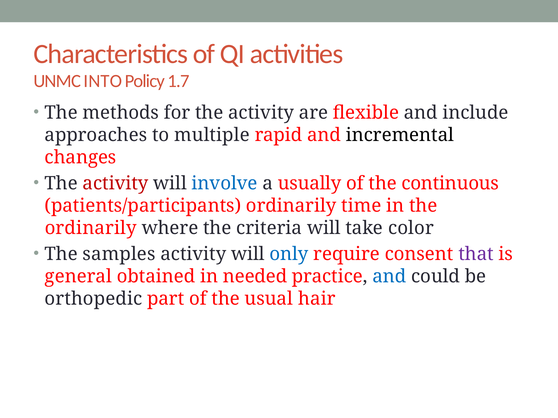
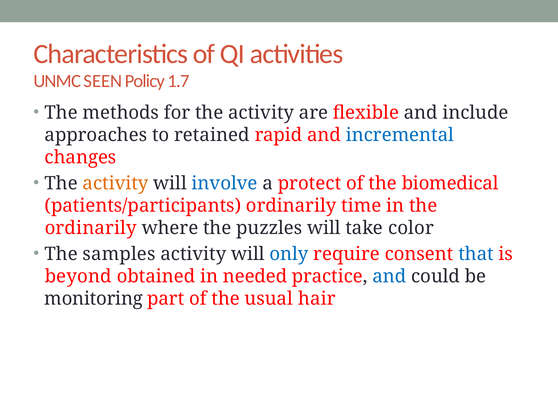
INTO: INTO -> SEEN
multiple: multiple -> retained
incremental colour: black -> blue
activity at (116, 184) colour: red -> orange
usually: usually -> protect
continuous: continuous -> biomedical
criteria: criteria -> puzzles
that colour: purple -> blue
general: general -> beyond
orthopedic: orthopedic -> monitoring
